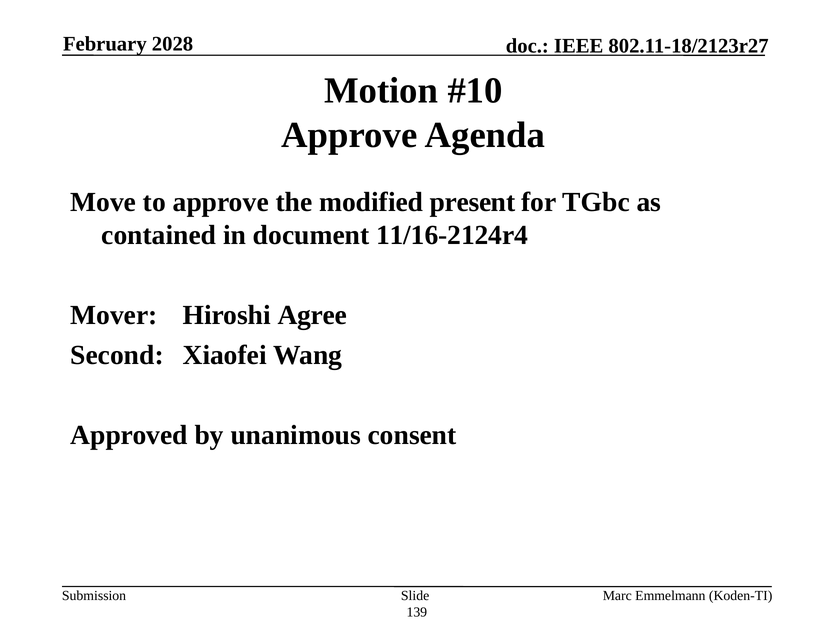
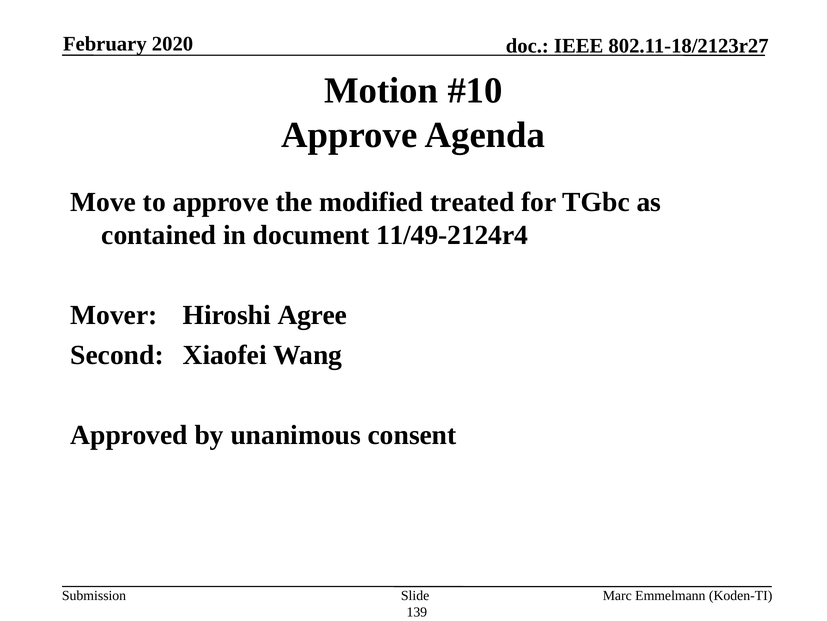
2028: 2028 -> 2020
present: present -> treated
11/16-2124r4: 11/16-2124r4 -> 11/49-2124r4
